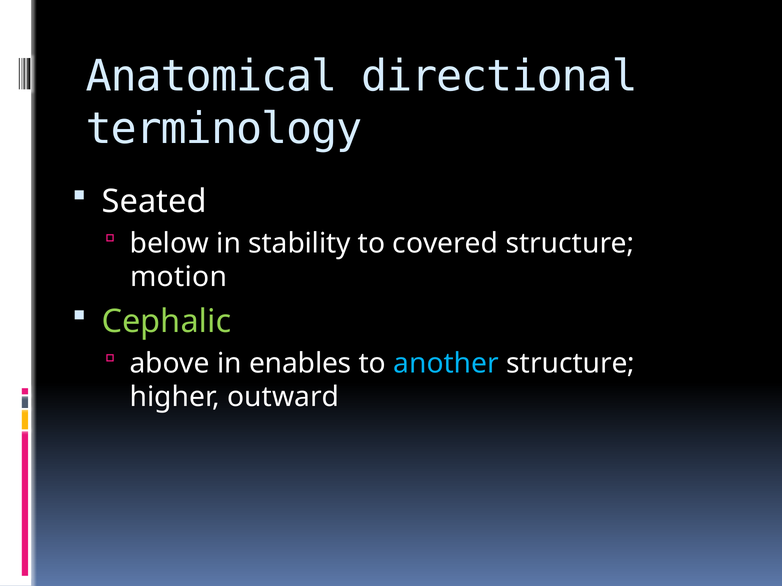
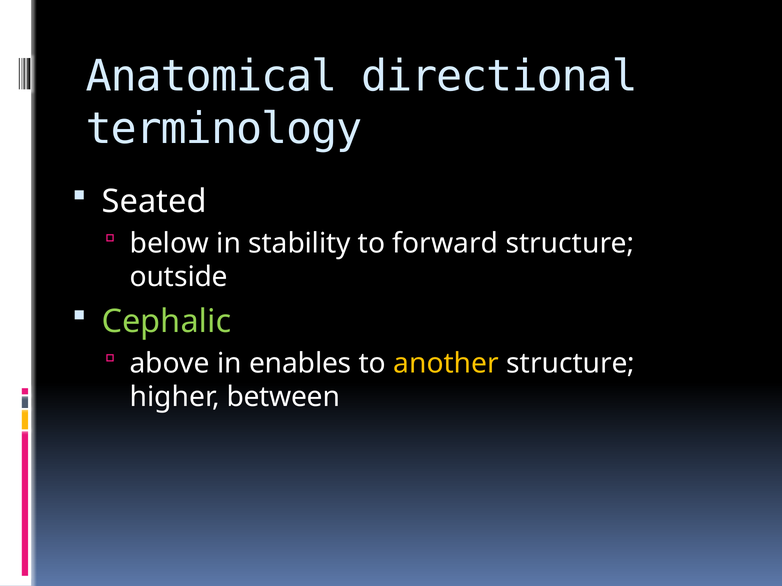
covered: covered -> forward
motion: motion -> outside
another colour: light blue -> yellow
outward: outward -> between
